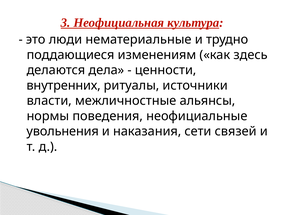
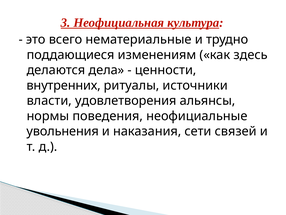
люди: люди -> всего
межличностные: межличностные -> удовлетворения
